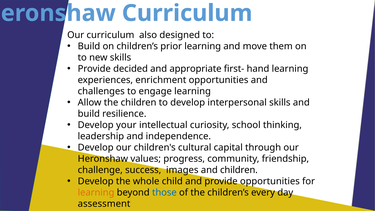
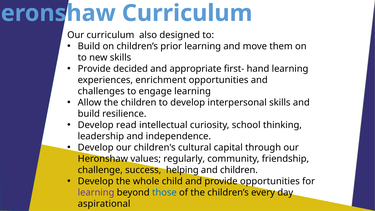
your: your -> read
progress: progress -> regularly
images: images -> helping
learning at (96, 192) colour: orange -> purple
assessment: assessment -> aspirational
